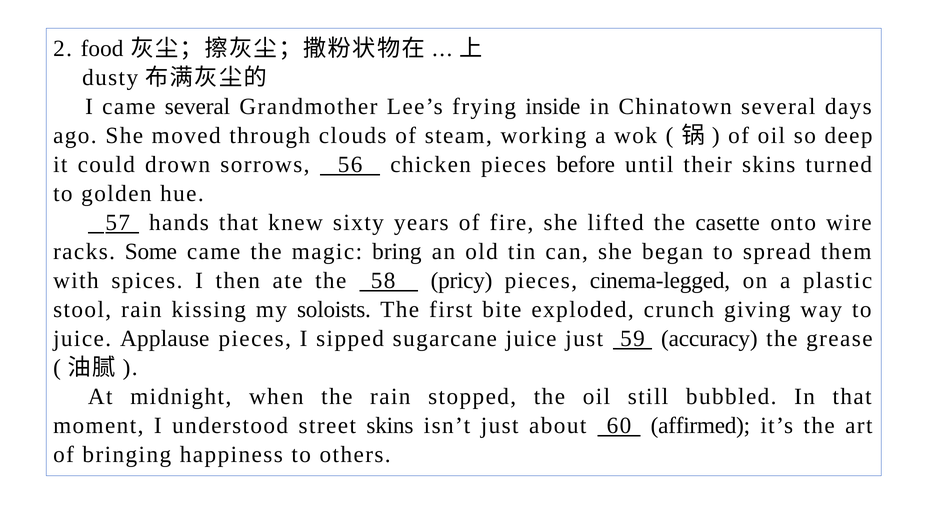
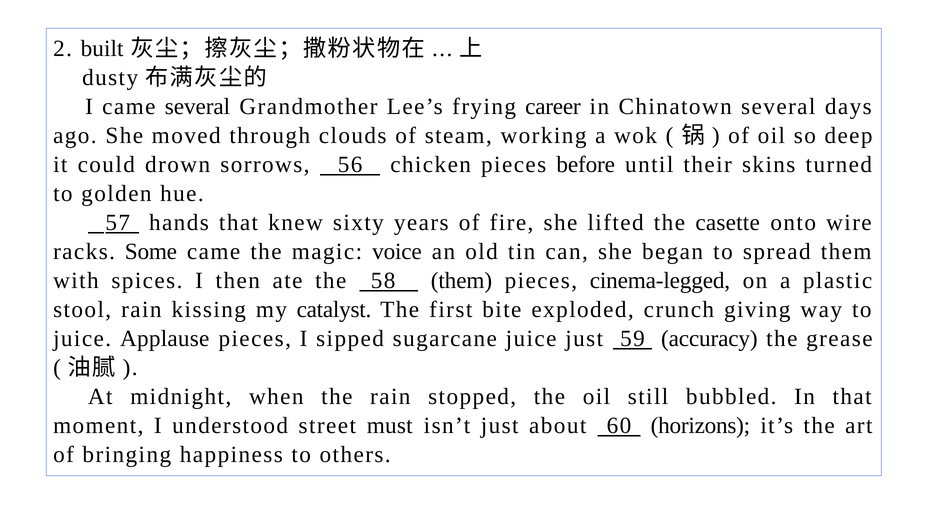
food: food -> built
inside: inside -> career
bring: bring -> voice
58 pricy: pricy -> them
soloists: soloists -> catalyst
street skins: skins -> must
affirmed: affirmed -> horizons
